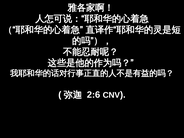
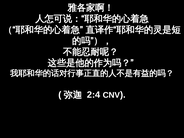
2:6: 2:6 -> 2:4
